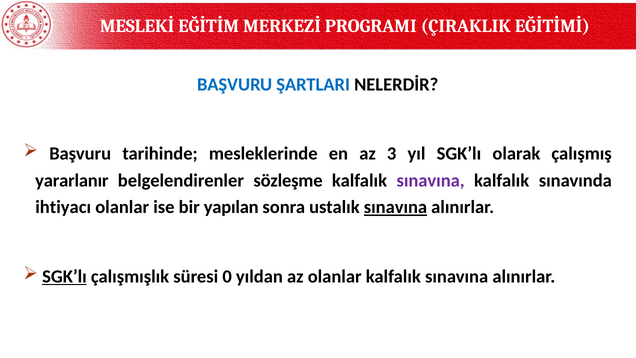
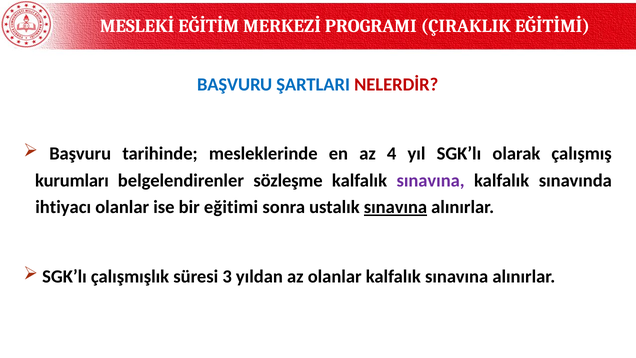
NELERDİR colour: black -> red
3: 3 -> 4
yararlanır: yararlanır -> kurumları
yapılan: yapılan -> eğitimi
SGK’lı at (64, 277) underline: present -> none
0: 0 -> 3
